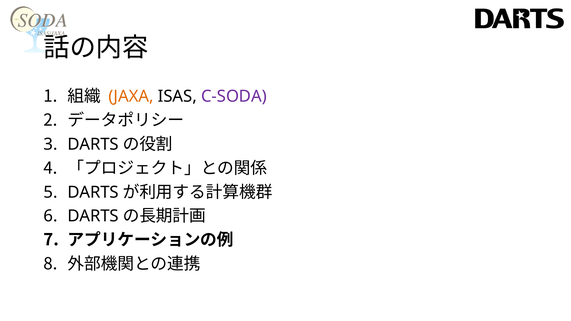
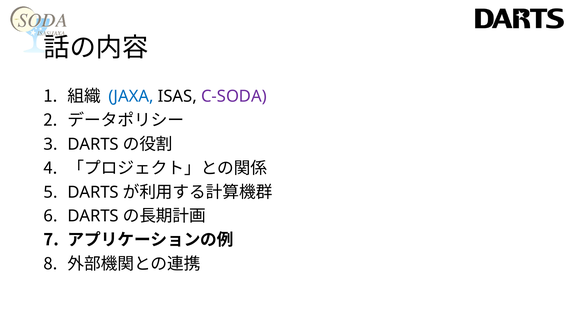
JAXA colour: orange -> blue
